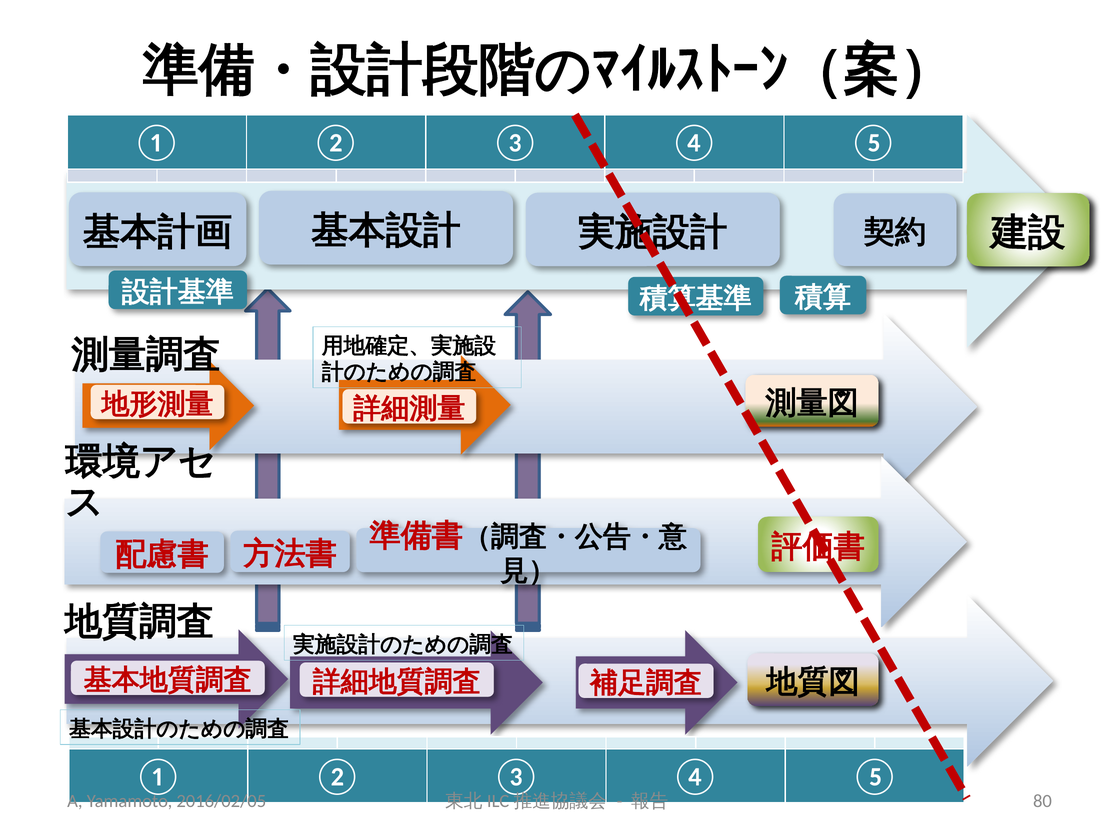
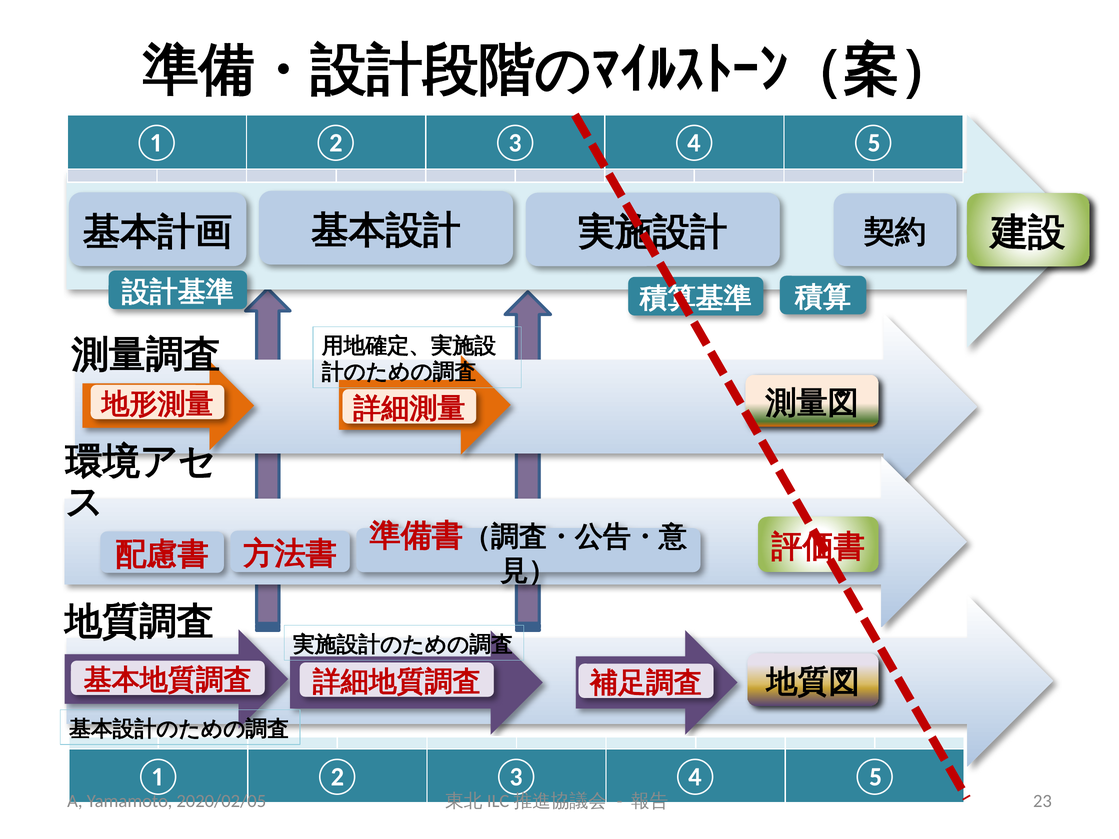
2016/02/05: 2016/02/05 -> 2020/02/05
80: 80 -> 23
